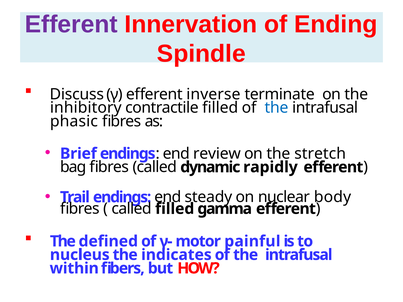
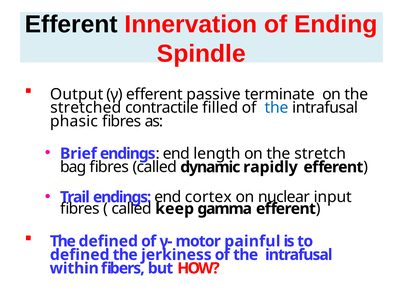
Efferent at (71, 24) colour: purple -> black
Discuss: Discuss -> Output
inverse: inverse -> passive
inhibitory: inhibitory -> stretched
review: review -> length
steady: steady -> cortex
body: body -> input
filled at (175, 209): filled -> keep
nucleus at (80, 255): nucleus -> defined
indicates: indicates -> jerkiness
